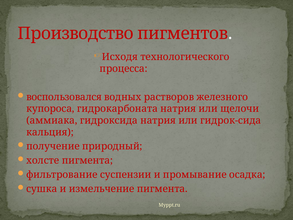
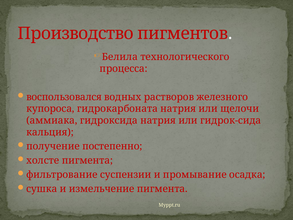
Исходя: Исходя -> Белила
природный: природный -> постепенно
